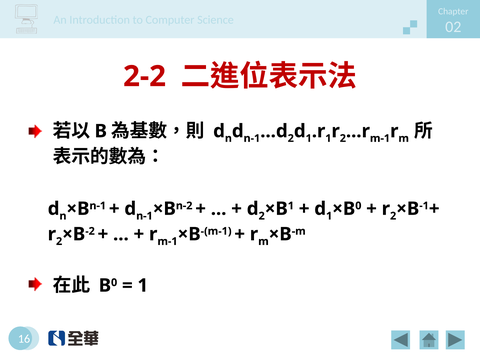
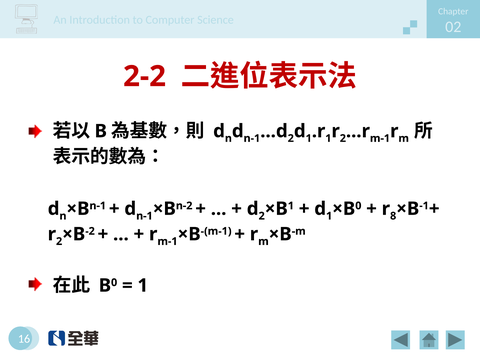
2 at (393, 216): 2 -> 8
